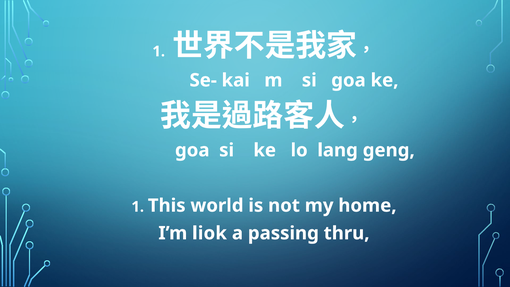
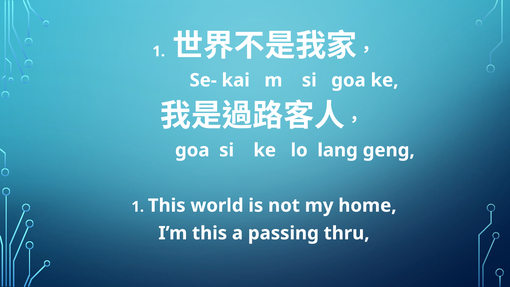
I’m liok: liok -> this
